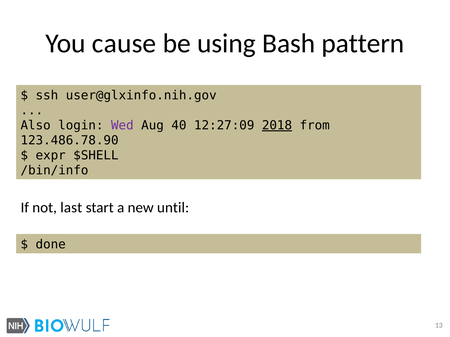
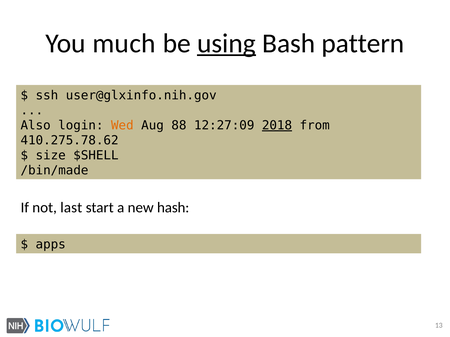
cause: cause -> much
using underline: none -> present
Wed colour: purple -> orange
40: 40 -> 88
123.486.78.90: 123.486.78.90 -> 410.275.78.62
expr: expr -> size
/bin/info: /bin/info -> /bin/made
until: until -> hash
done: done -> apps
